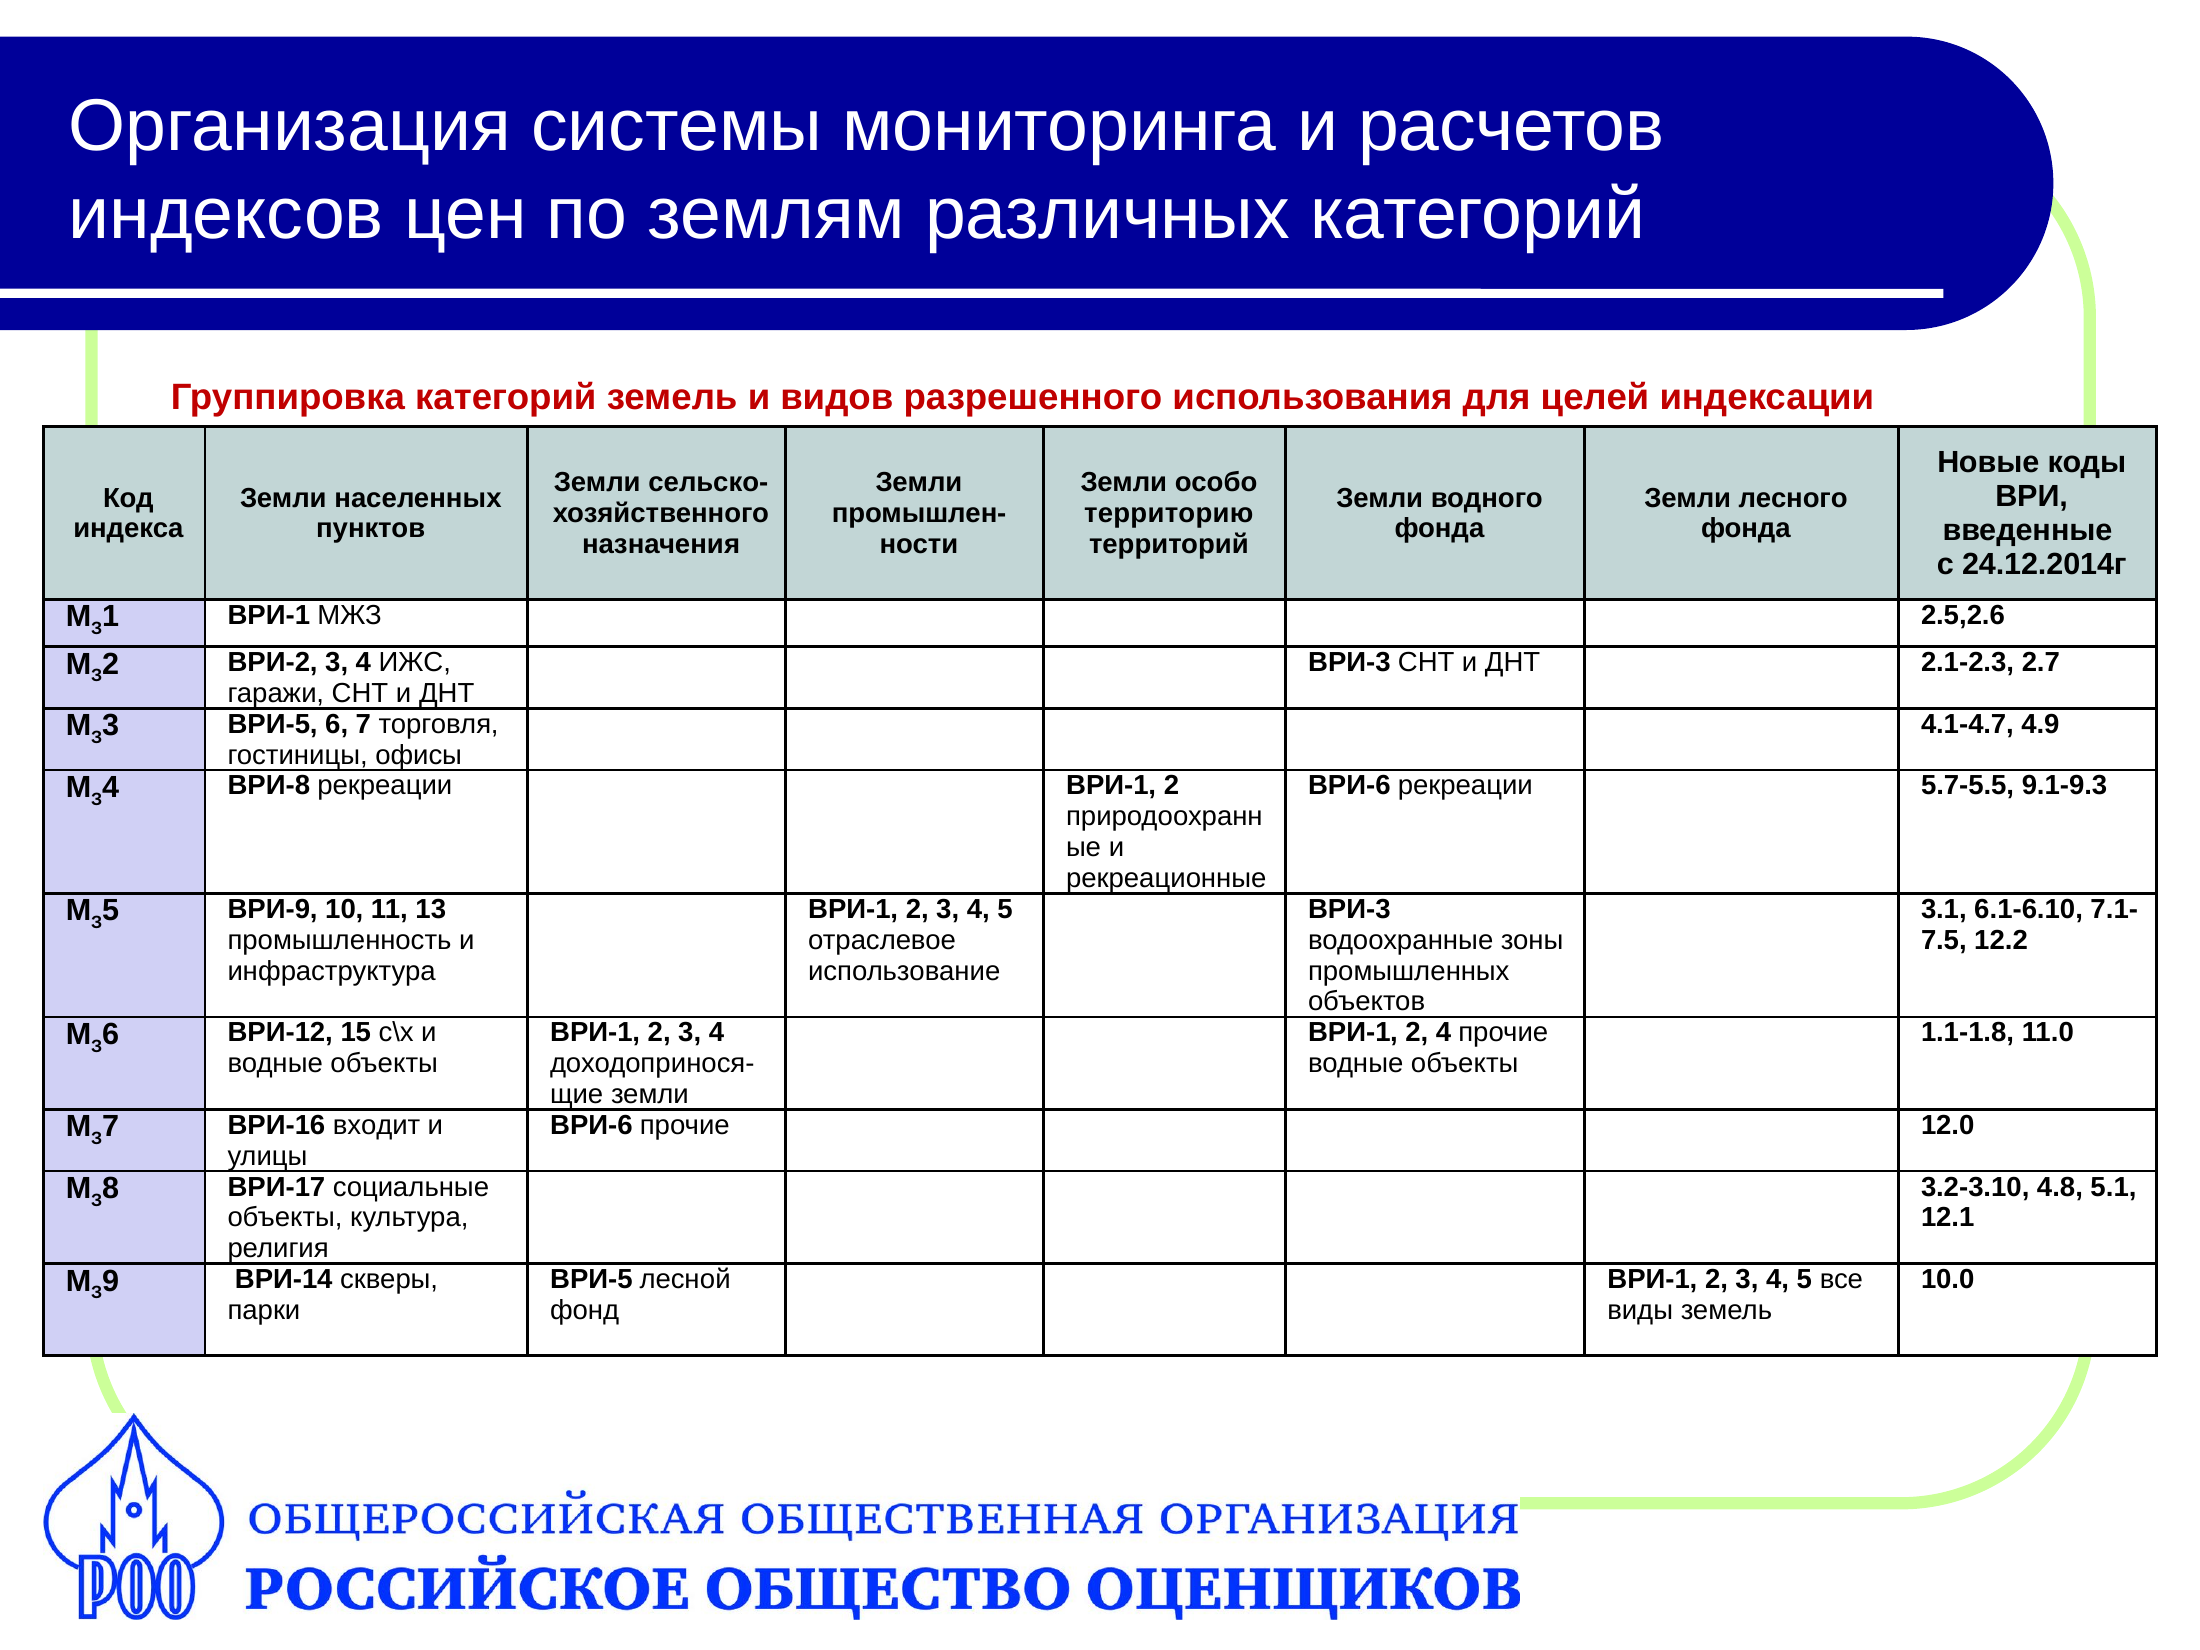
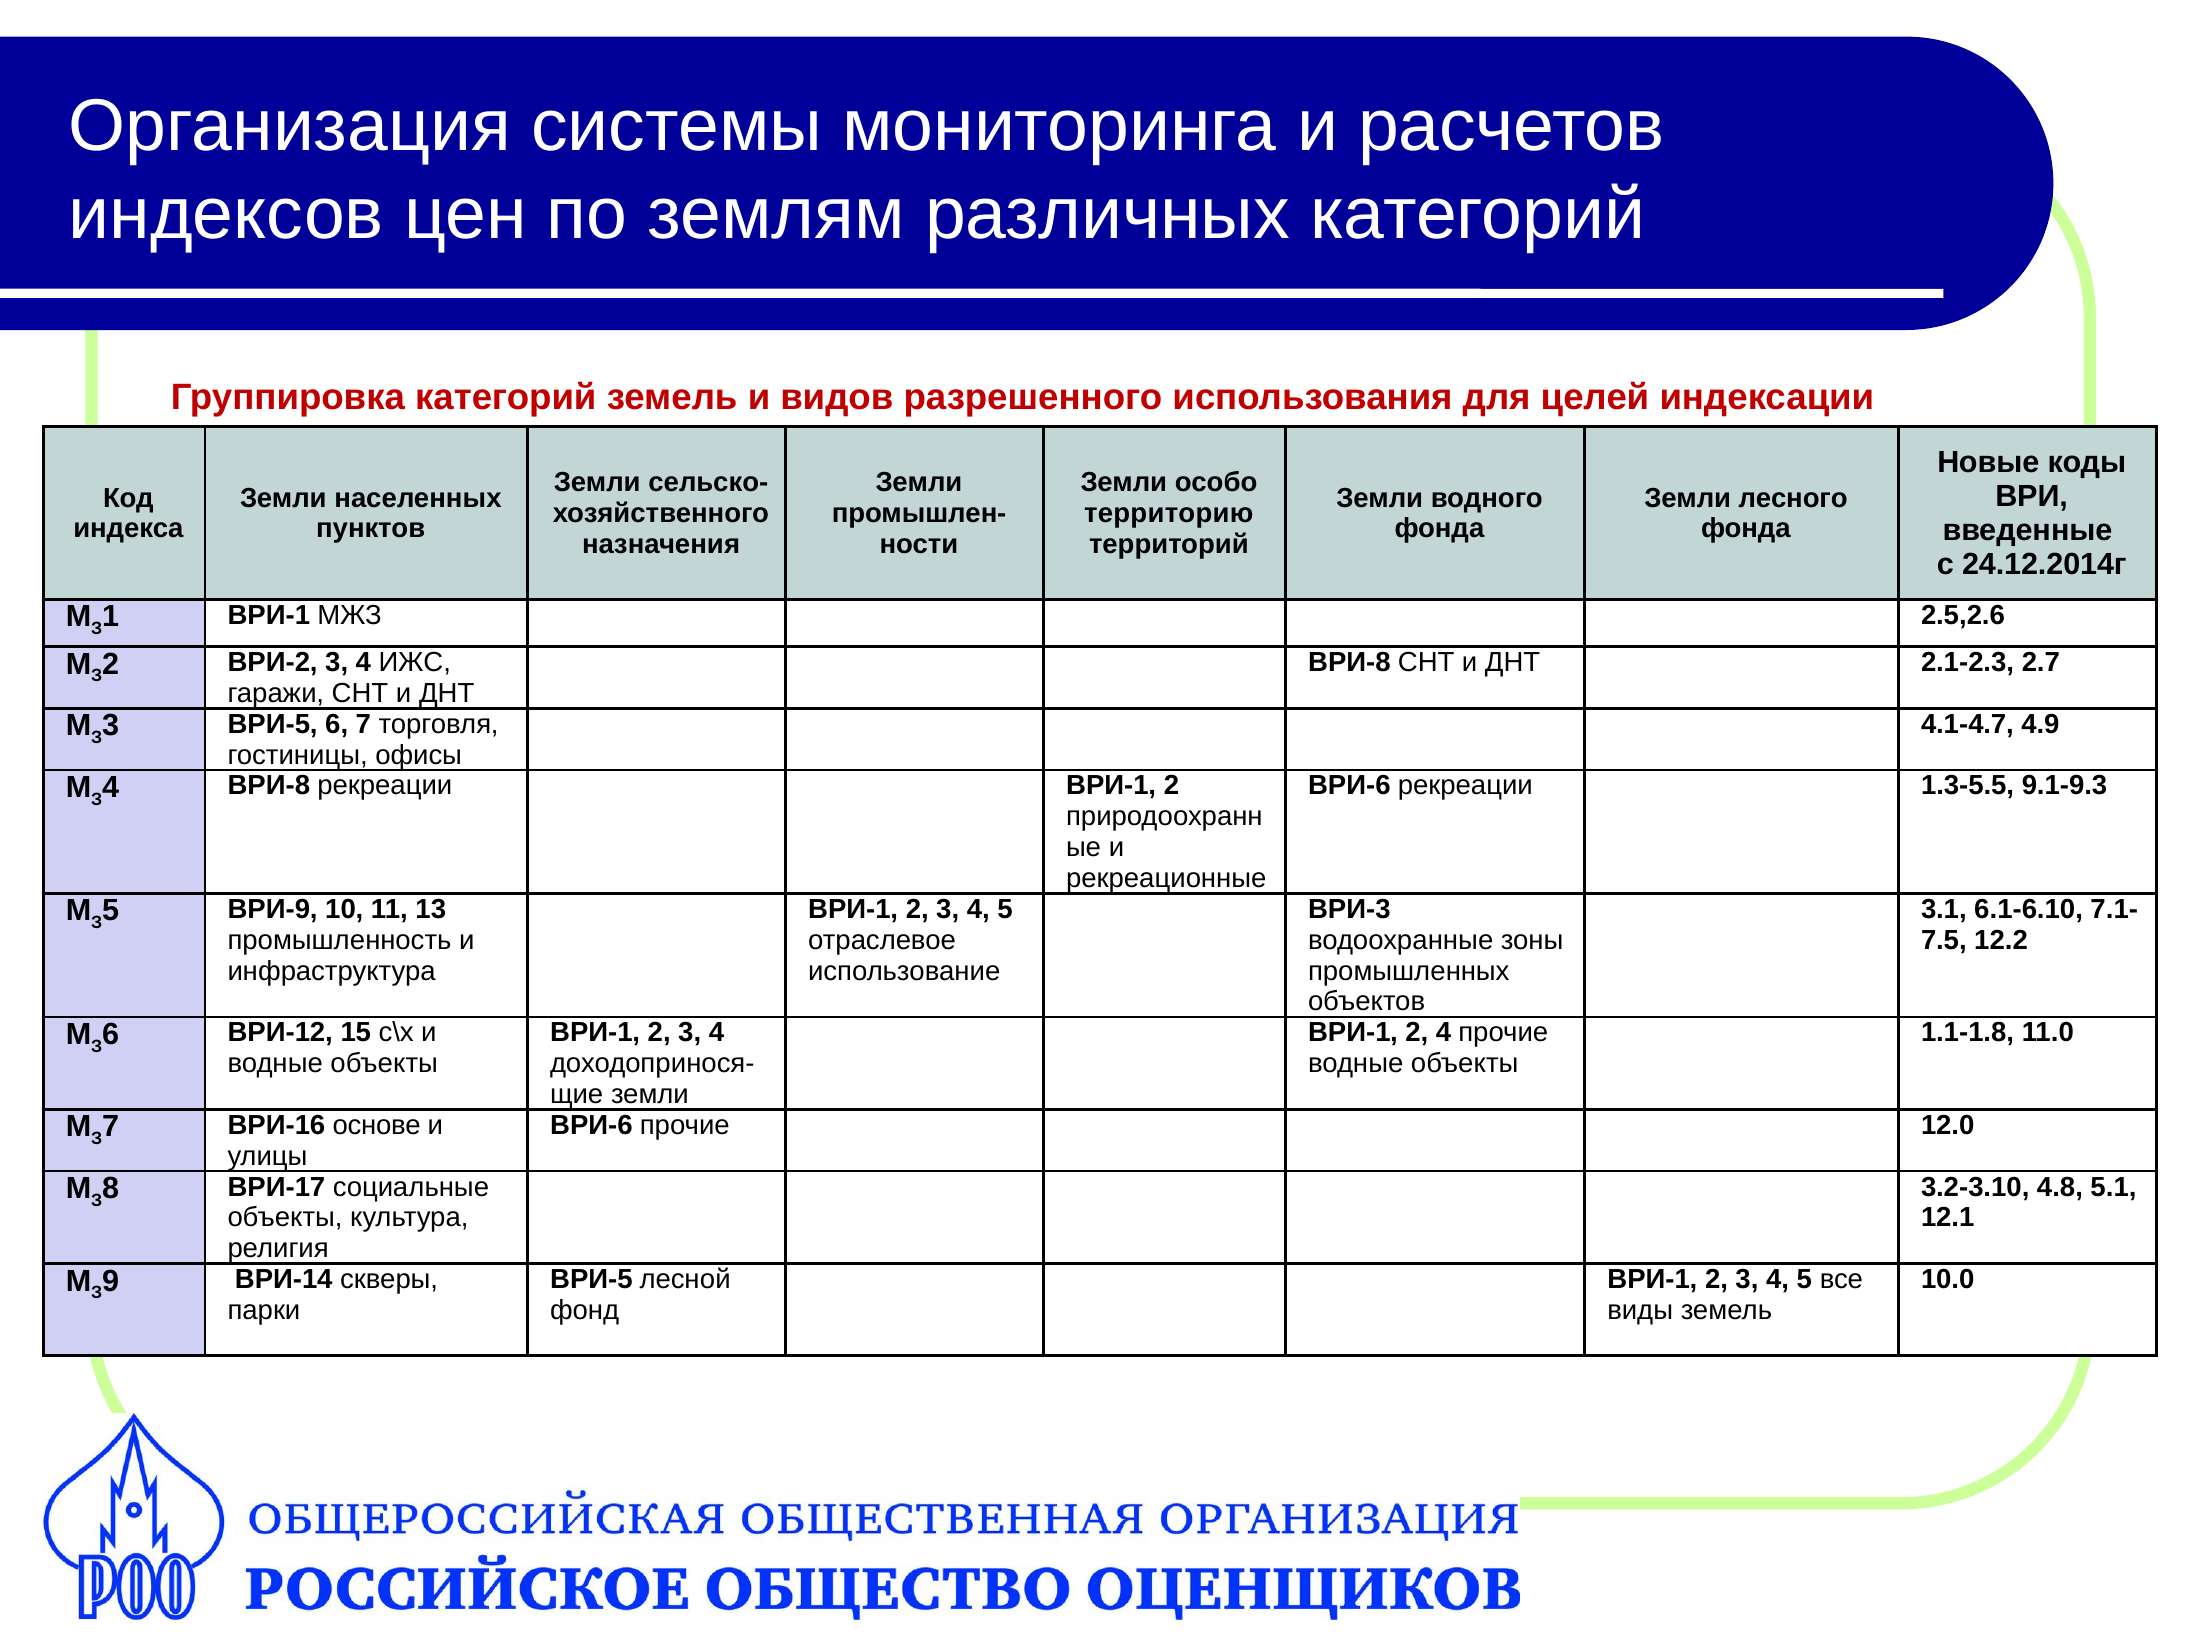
ВРИ-3 at (1349, 662): ВРИ-3 -> ВРИ-8
5.7-5.5: 5.7-5.5 -> 1.3-5.5
входит: входит -> основе
